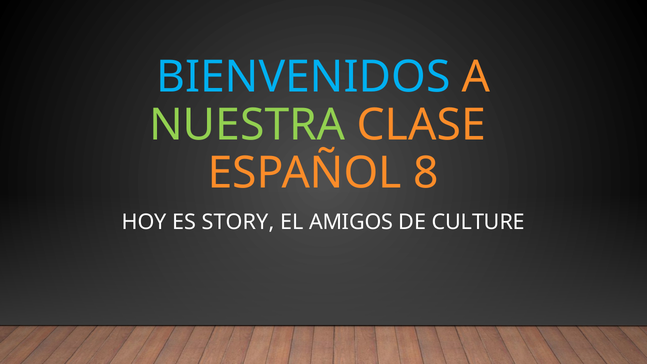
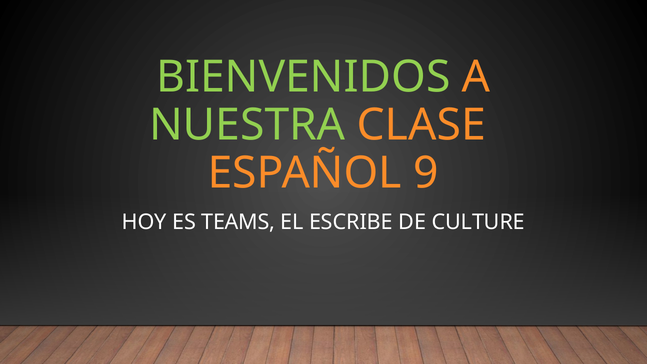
BIENVENIDOS colour: light blue -> light green
8: 8 -> 9
STORY: STORY -> TEAMS
AMIGOS: AMIGOS -> ESCRIBE
